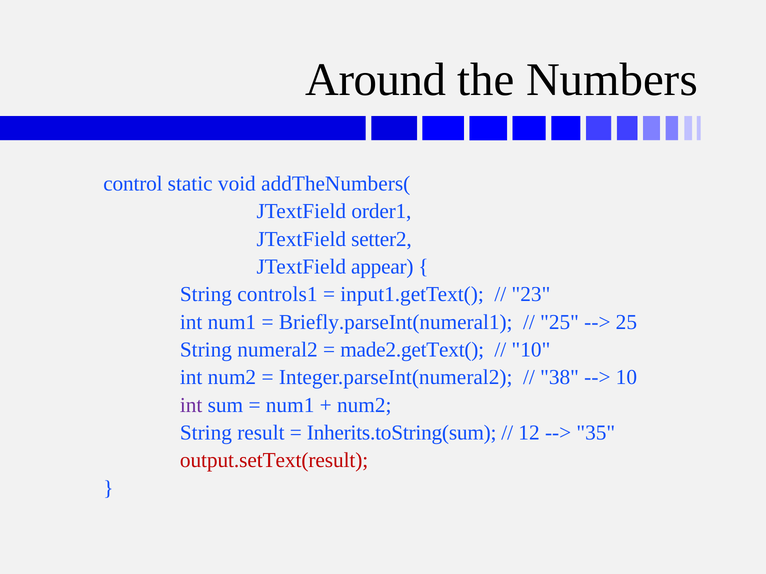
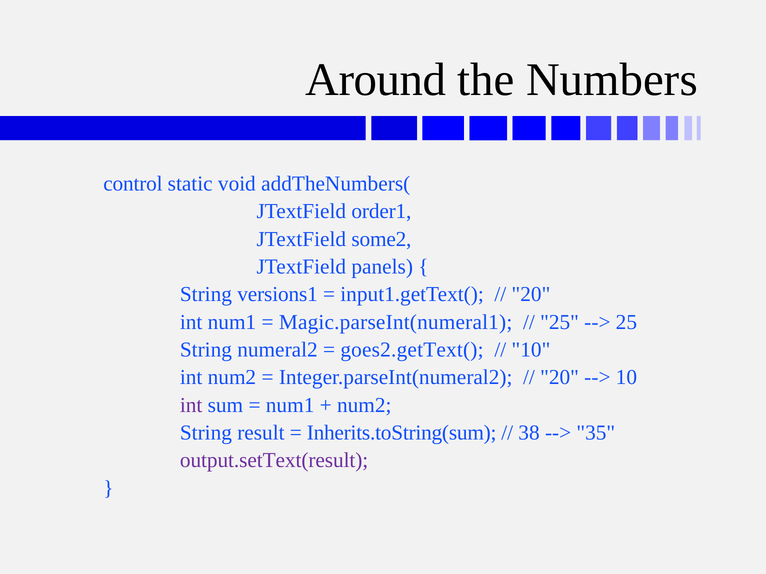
setter2: setter2 -> some2
appear: appear -> panels
controls1: controls1 -> versions1
23 at (531, 295): 23 -> 20
Briefly.parseInt(numeral1: Briefly.parseInt(numeral1 -> Magic.parseInt(numeral1
made2.getText(: made2.getText( -> goes2.getText(
38 at (560, 378): 38 -> 20
12: 12 -> 38
output.setText(result colour: red -> purple
